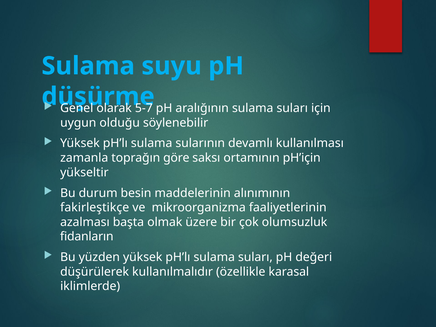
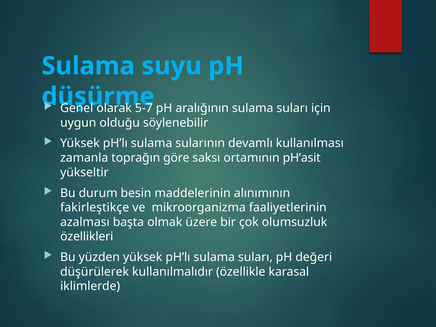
pH’için: pH’için -> pH’asit
fidanların: fidanların -> özellikleri
